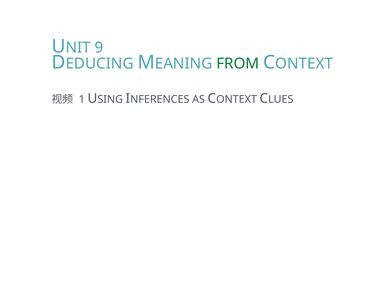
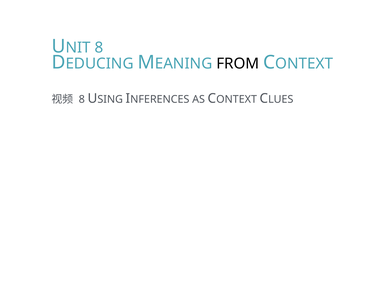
9 at (99, 48): 9 -> 8
FROM colour: green -> black
1 at (82, 100): 1 -> 8
